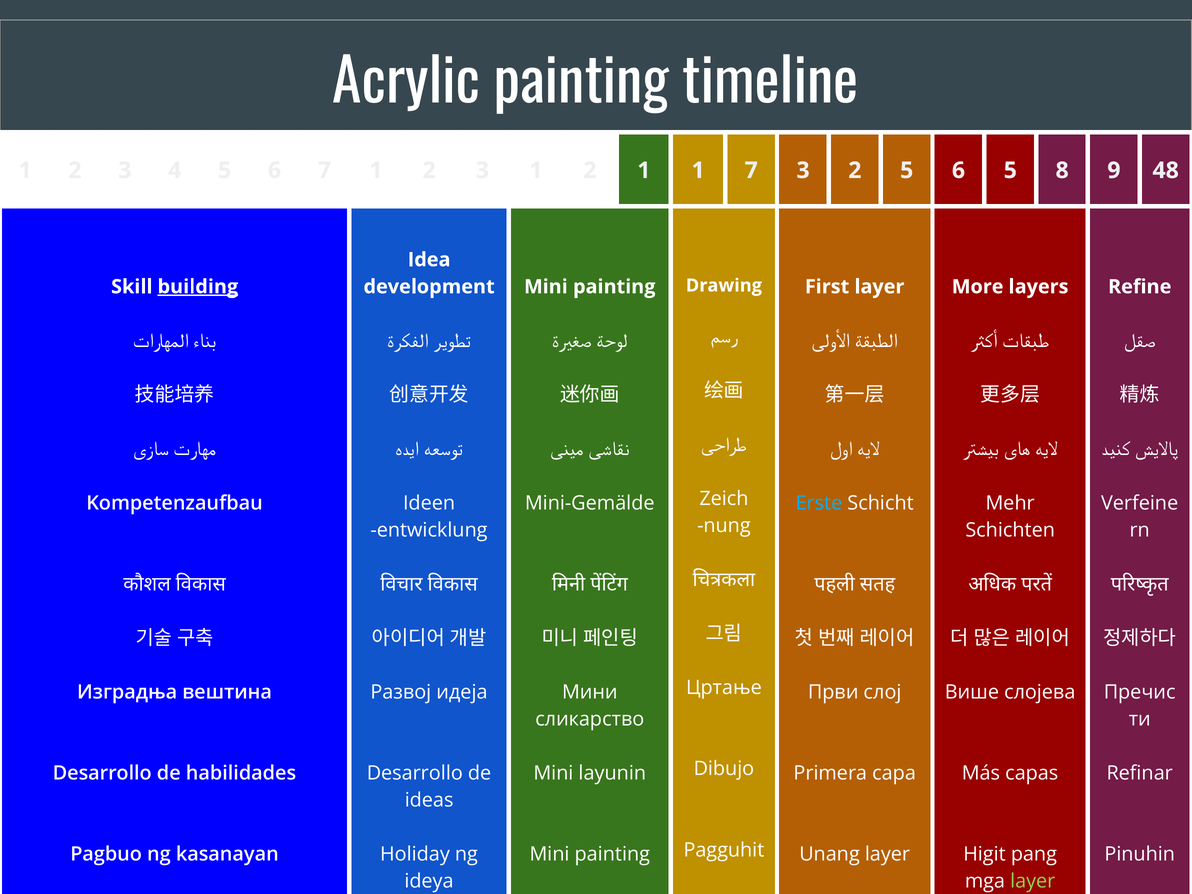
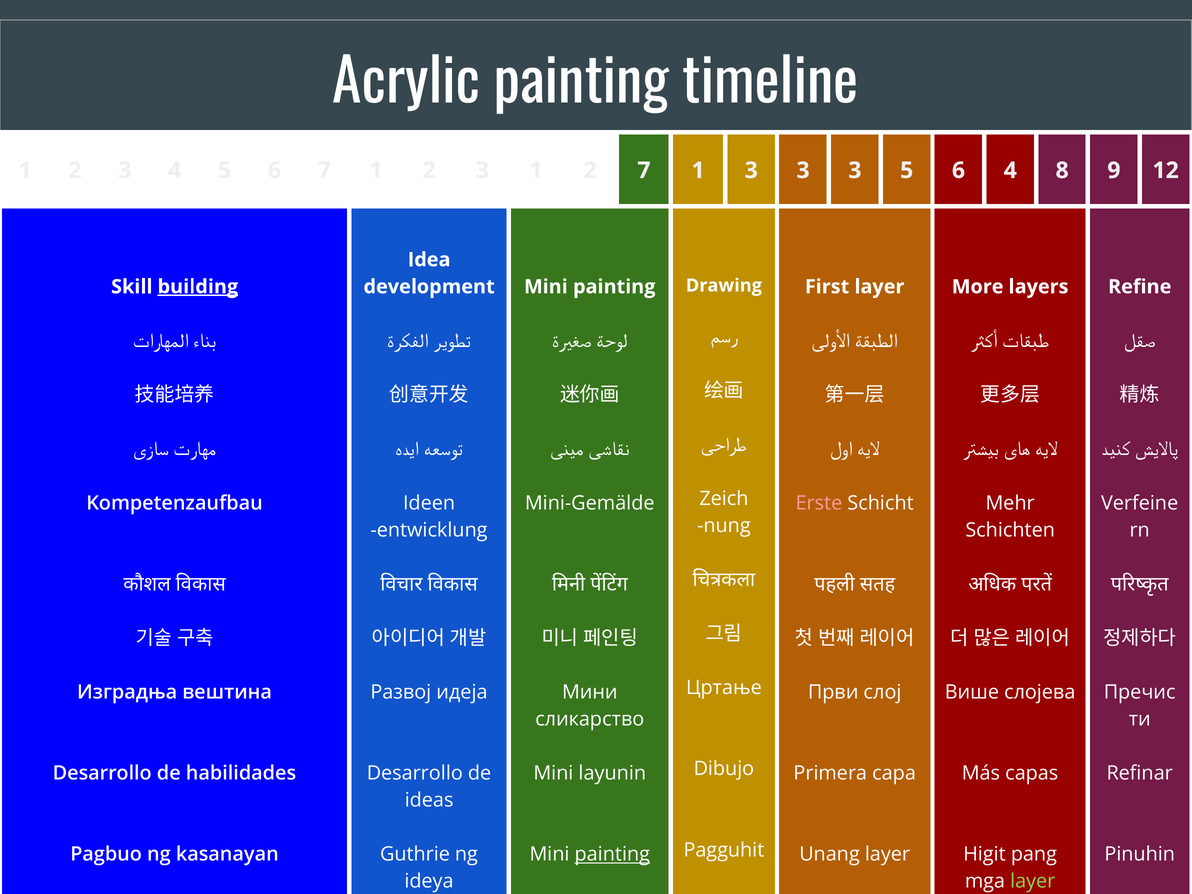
2 1: 1 -> 7
1 7: 7 -> 3
2 at (855, 170): 2 -> 3
6 5: 5 -> 4
48: 48 -> 12
Erste colour: light blue -> pink
Holiday: Holiday -> Guthrie
painting at (612, 854) underline: none -> present
